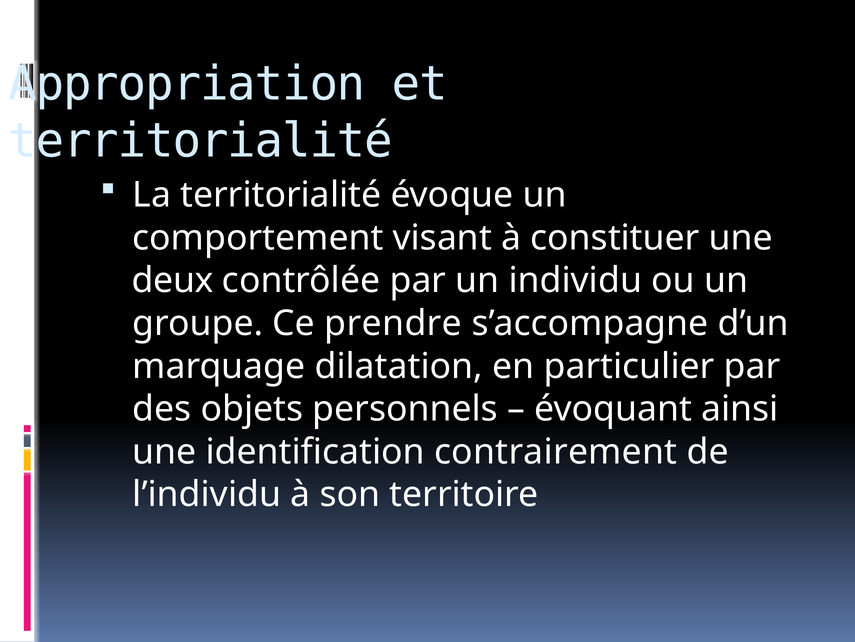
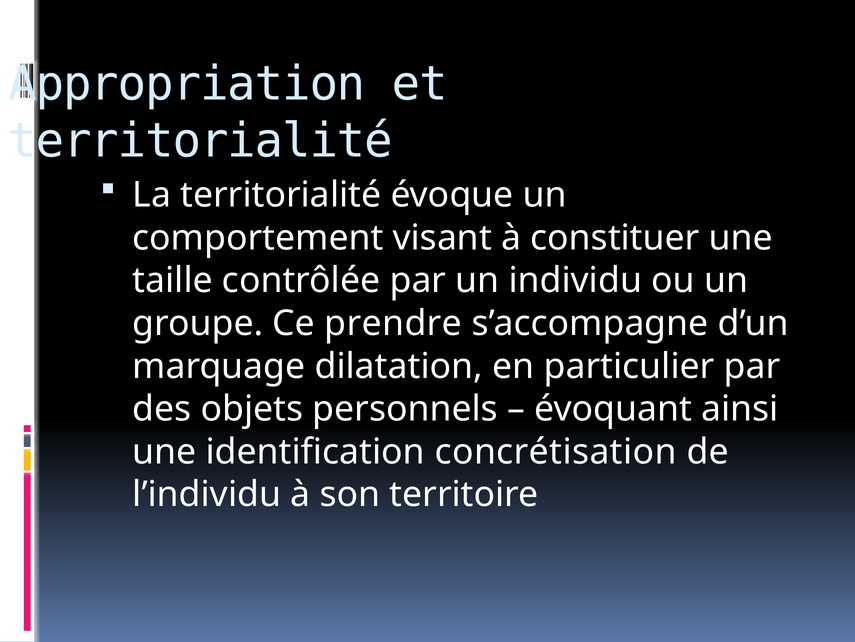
deux: deux -> taille
contrairement: contrairement -> concrétisation
